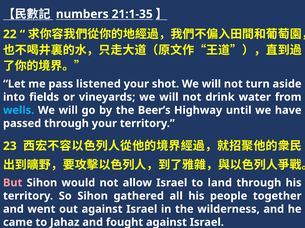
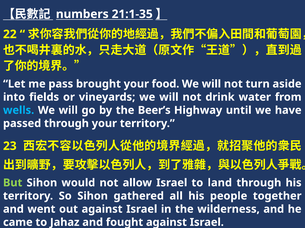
listened: listened -> brought
shot: shot -> food
But colour: pink -> light green
